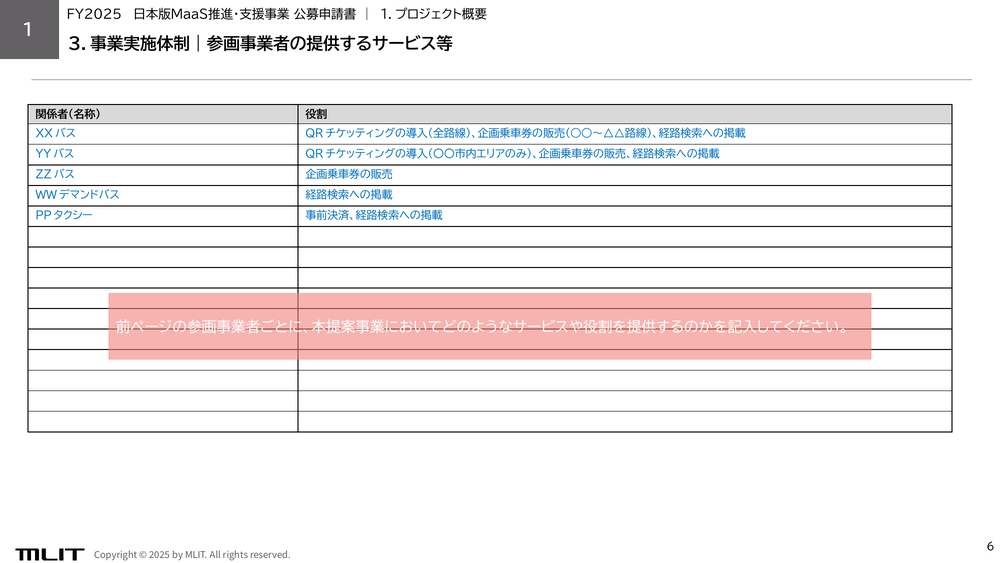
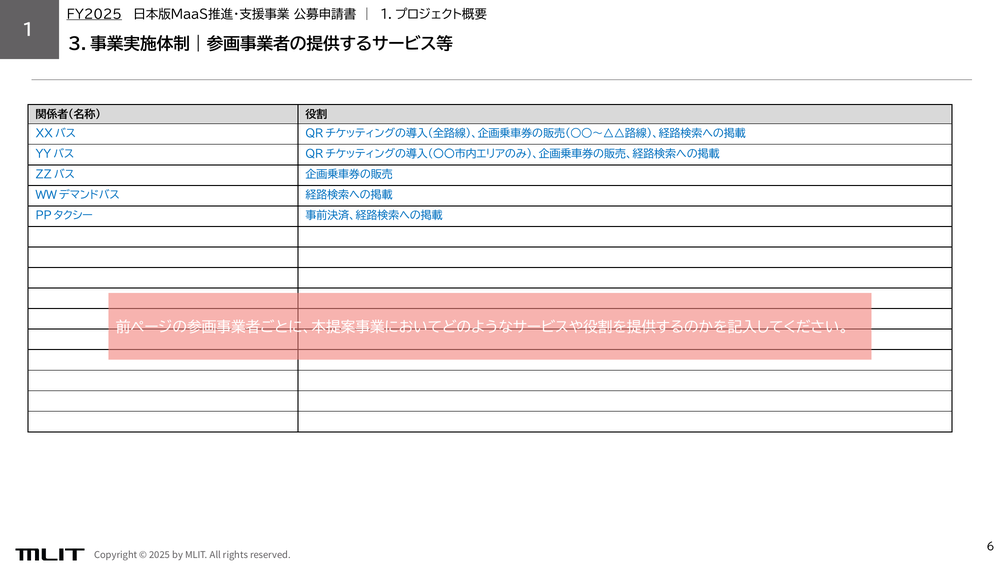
FY2025 underline: none -> present
